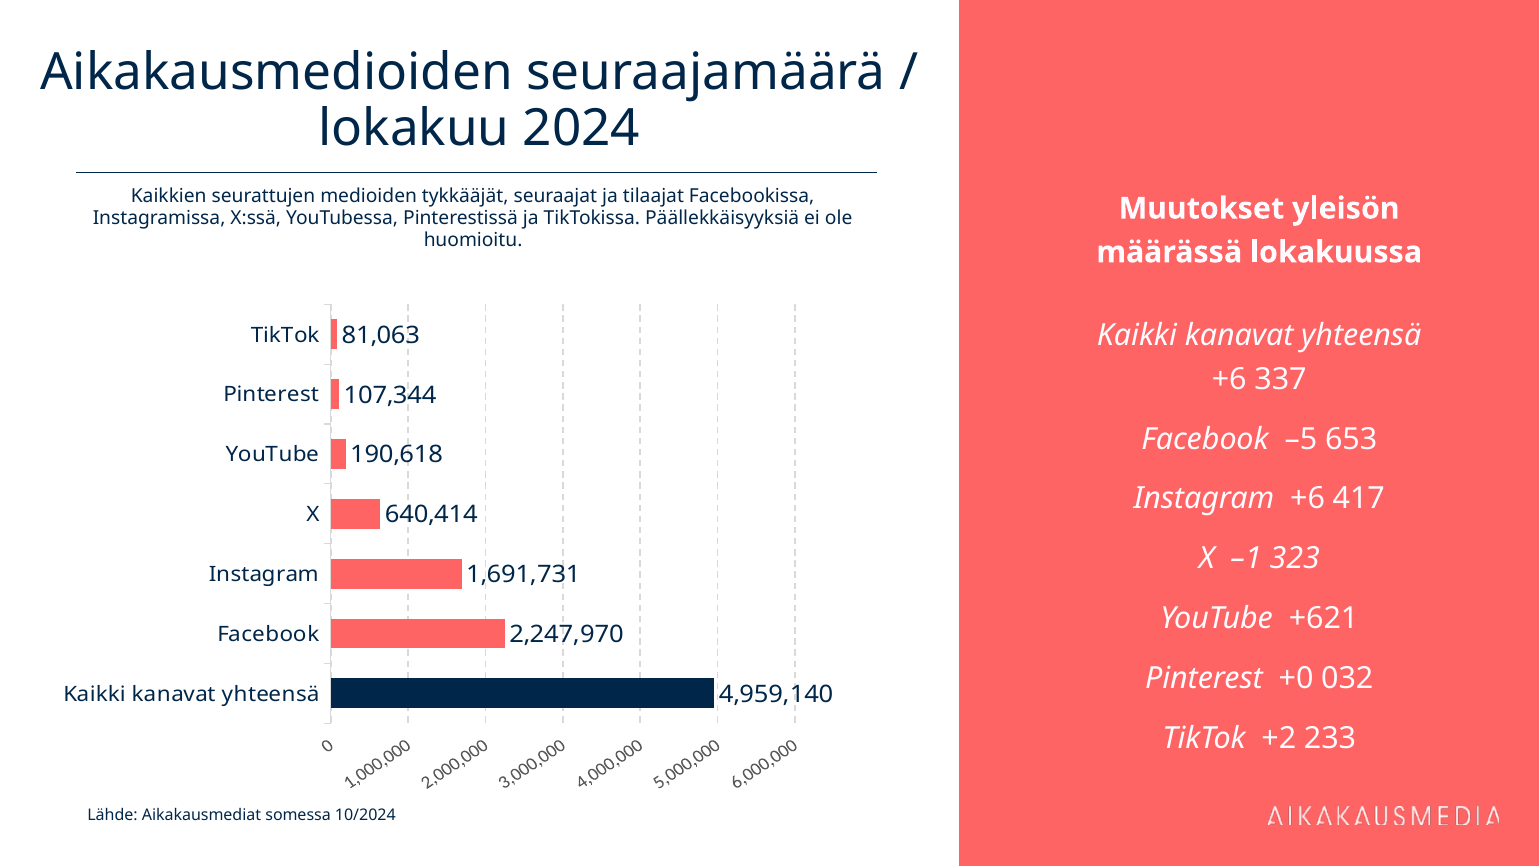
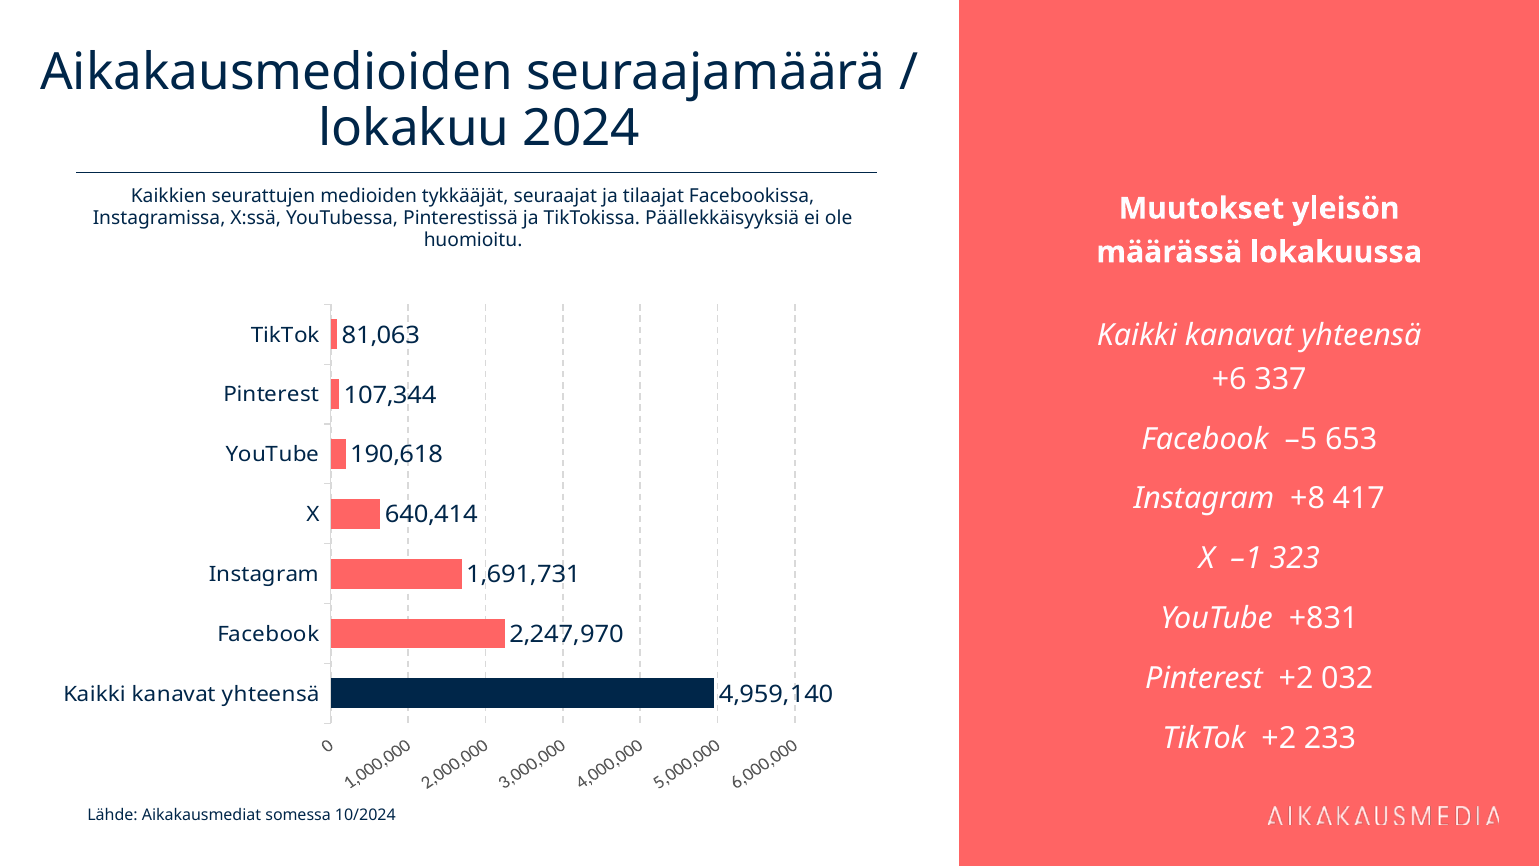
Instagram +6: +6 -> +8
+621: +621 -> +831
Pinterest +0: +0 -> +2
